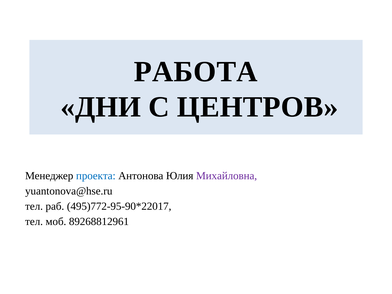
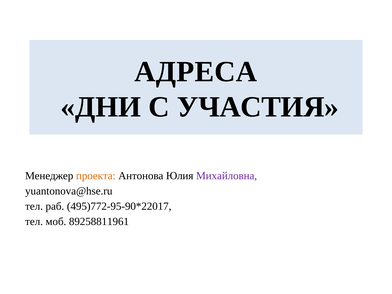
РАБОТА: РАБОТА -> АДРЕСА
ЦЕНТРОВ: ЦЕНТРОВ -> УЧАСТИЯ
проекта colour: blue -> orange
89268812961: 89268812961 -> 89258811961
